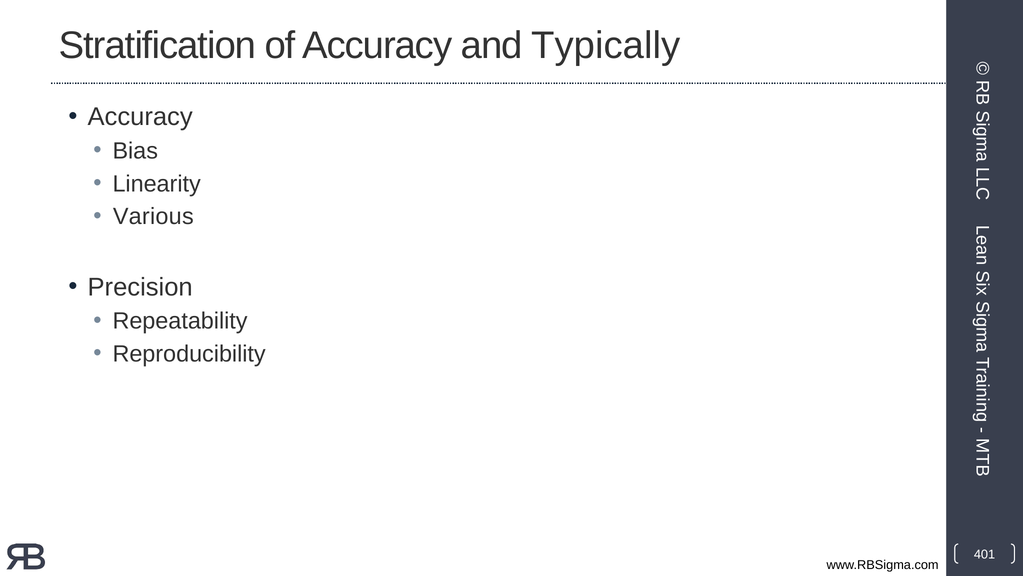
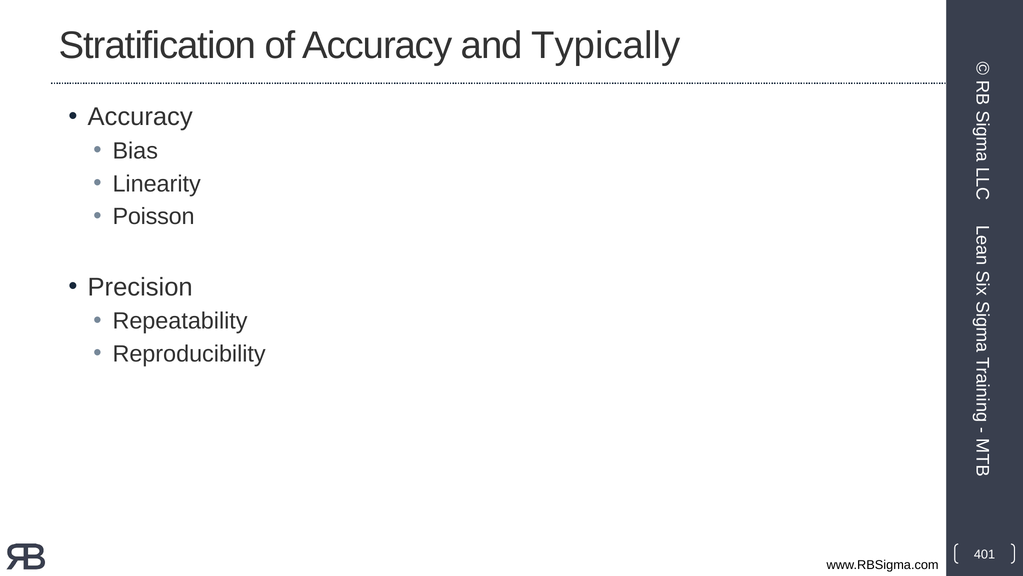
Various: Various -> Poisson
